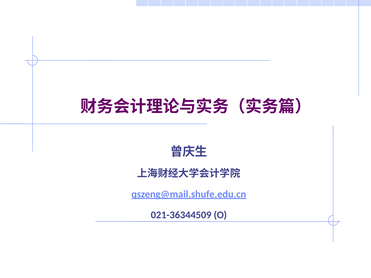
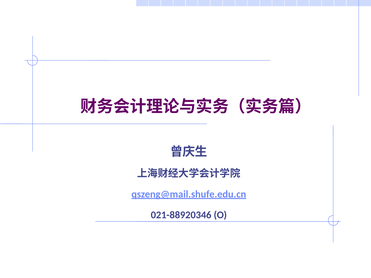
021-36344509: 021-36344509 -> 021-88920346
